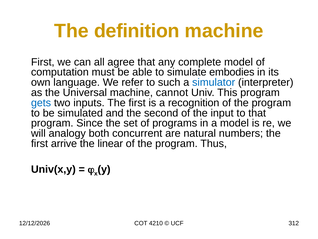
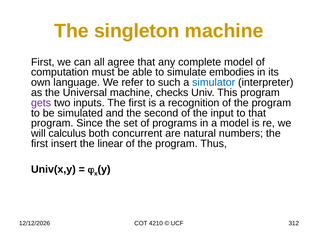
definition: definition -> singleton
cannot: cannot -> checks
gets colour: blue -> purple
analogy: analogy -> calculus
arrive: arrive -> insert
